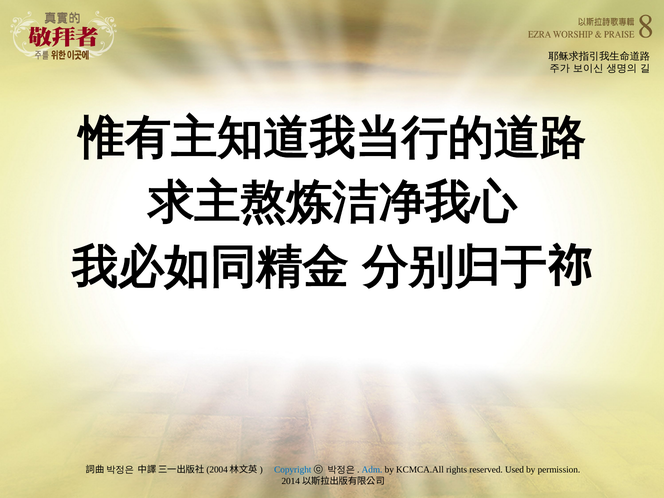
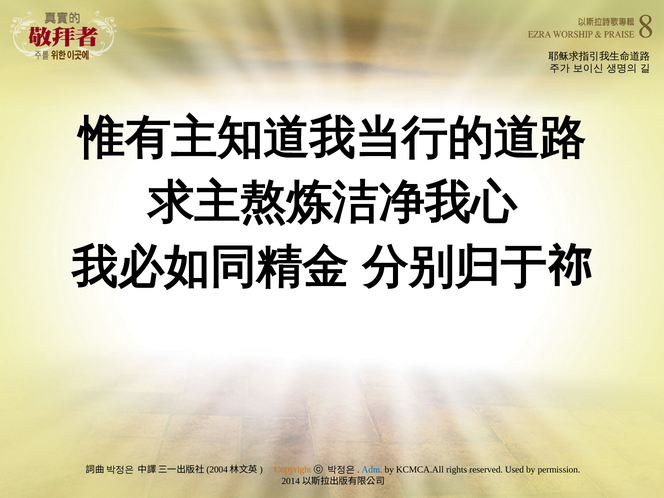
Copyright colour: blue -> orange
